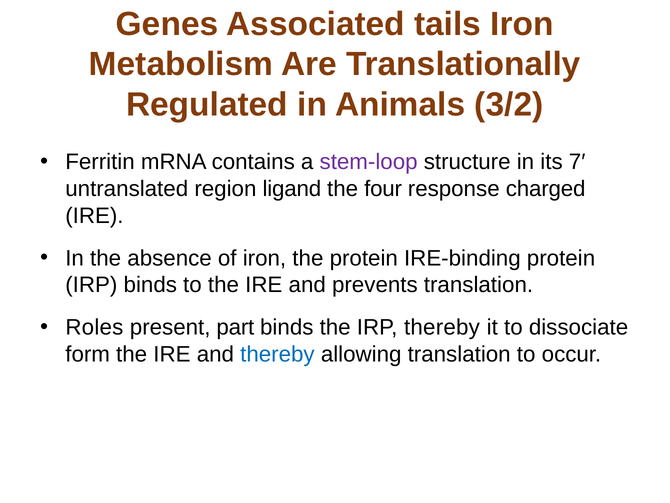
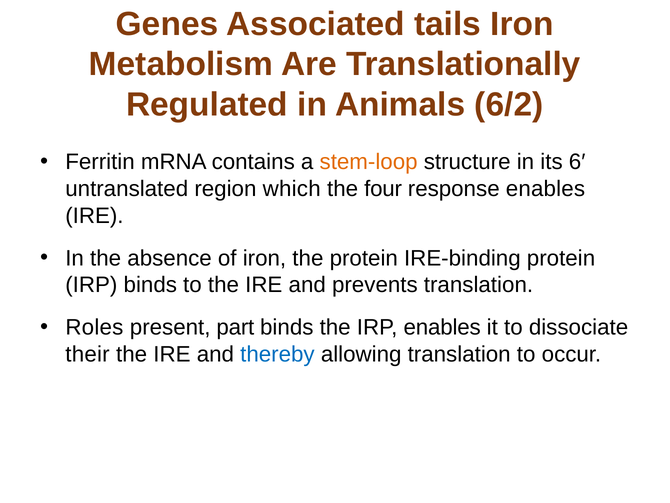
3/2: 3/2 -> 6/2
stem-loop colour: purple -> orange
7′: 7′ -> 6′
ligand: ligand -> which
response charged: charged -> enables
IRP thereby: thereby -> enables
form: form -> their
